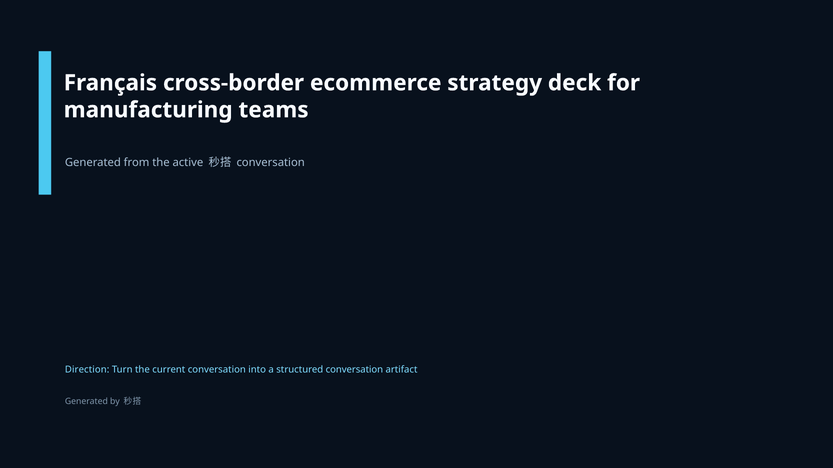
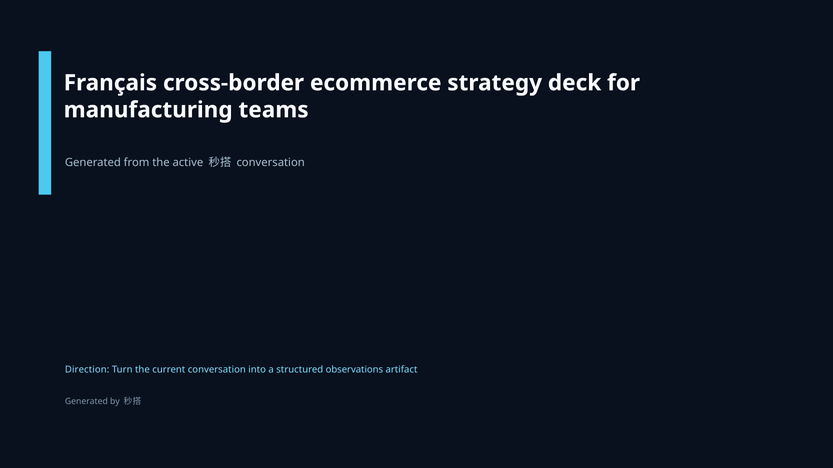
structured conversation: conversation -> observations
